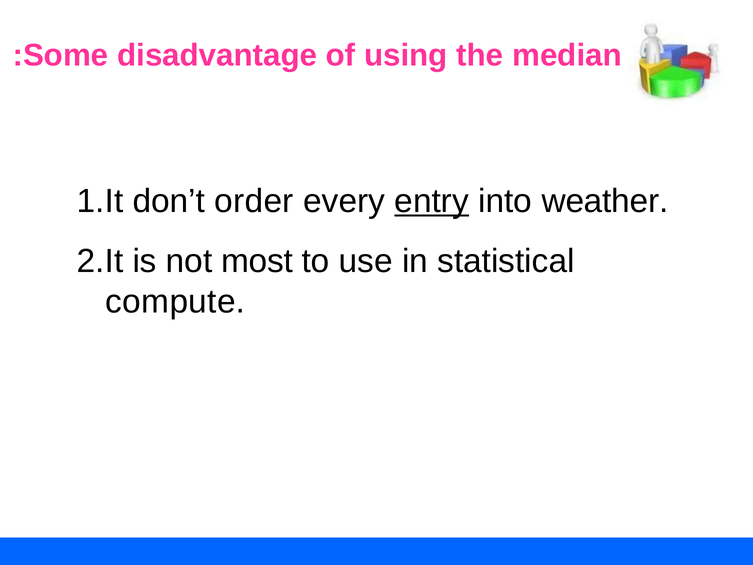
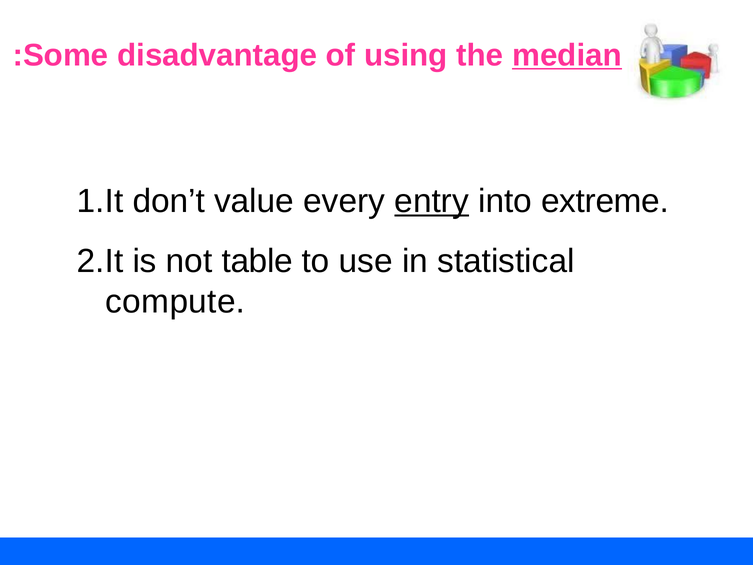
median underline: none -> present
order: order -> value
weather: weather -> extreme
most: most -> table
